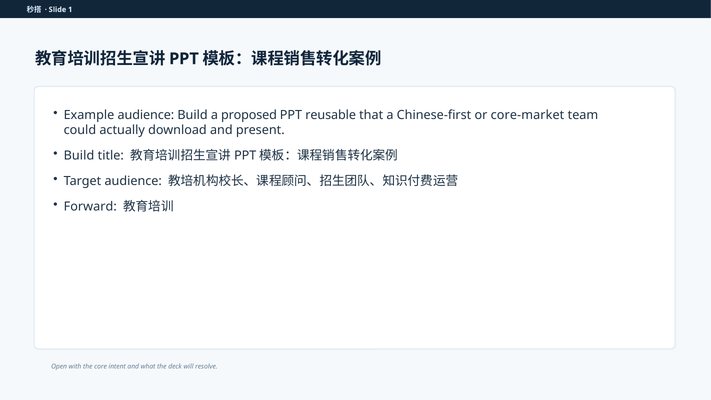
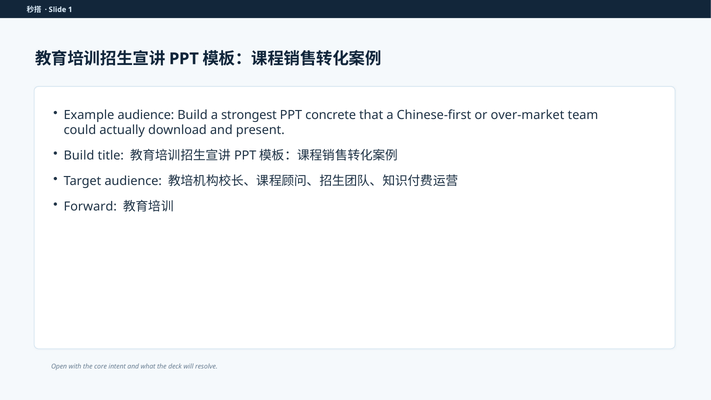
proposed: proposed -> strongest
reusable: reusable -> concrete
core-market: core-market -> over-market
